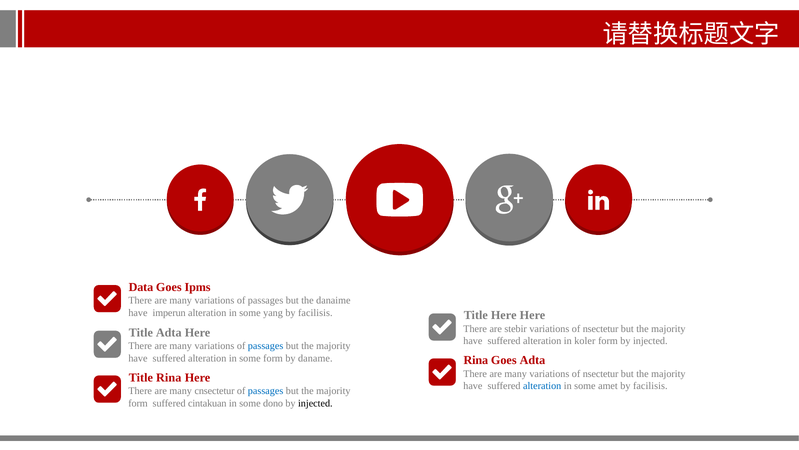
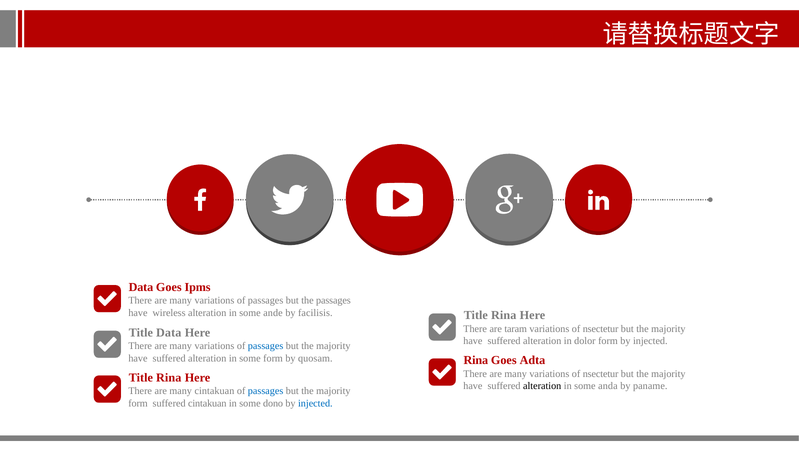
the danaime: danaime -> passages
imperun: imperun -> wireless
yang: yang -> ande
Here at (504, 315): Here -> Rina
stebir: stebir -> taram
Title Adta: Adta -> Data
koler: koler -> dolor
daname: daname -> quosam
alteration at (542, 386) colour: blue -> black
amet: amet -> anda
facilisis at (650, 386): facilisis -> paname
many cnsectetur: cnsectetur -> cintakuan
injected at (315, 403) colour: black -> blue
